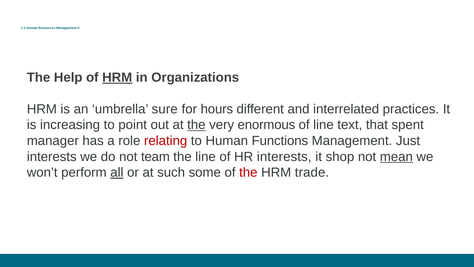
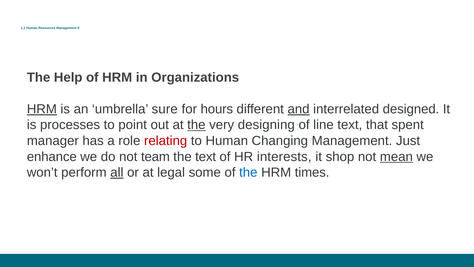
HRM at (117, 77) underline: present -> none
HRM at (42, 109) underline: none -> present
and underline: none -> present
practices: practices -> designed
increasing: increasing -> processes
enormous: enormous -> designing
Functions: Functions -> Changing
interests at (52, 156): interests -> enhance
the line: line -> text
such: such -> legal
the at (248, 172) colour: red -> blue
trade: trade -> times
